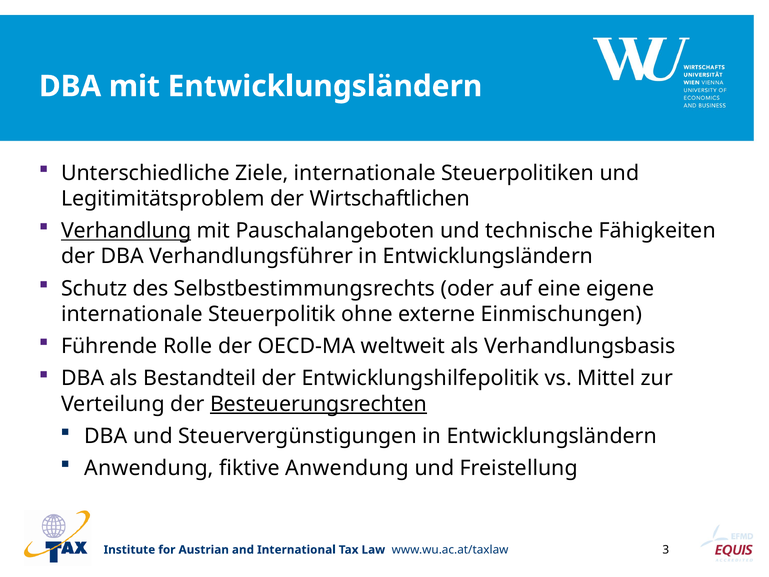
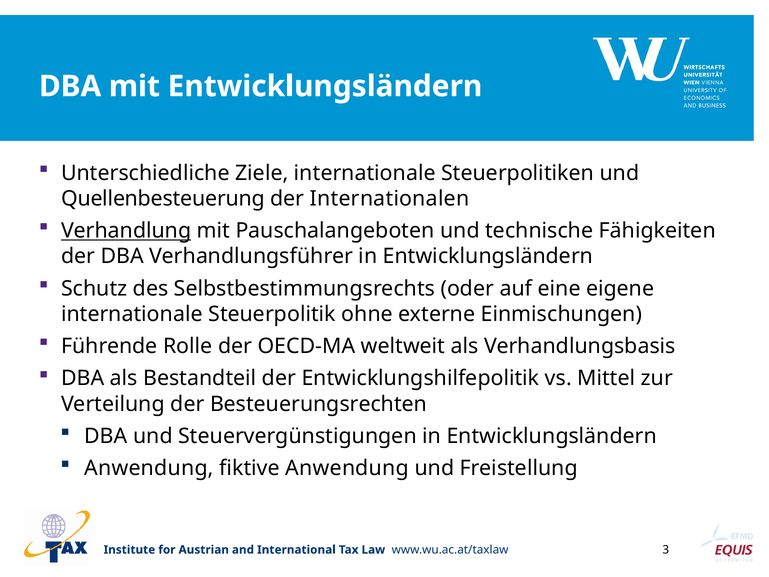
Legitimitätsproblem: Legitimitätsproblem -> Quellenbesteuerung
Wirtschaftlichen: Wirtschaftlichen -> Internationalen
Besteuerungsrechten underline: present -> none
